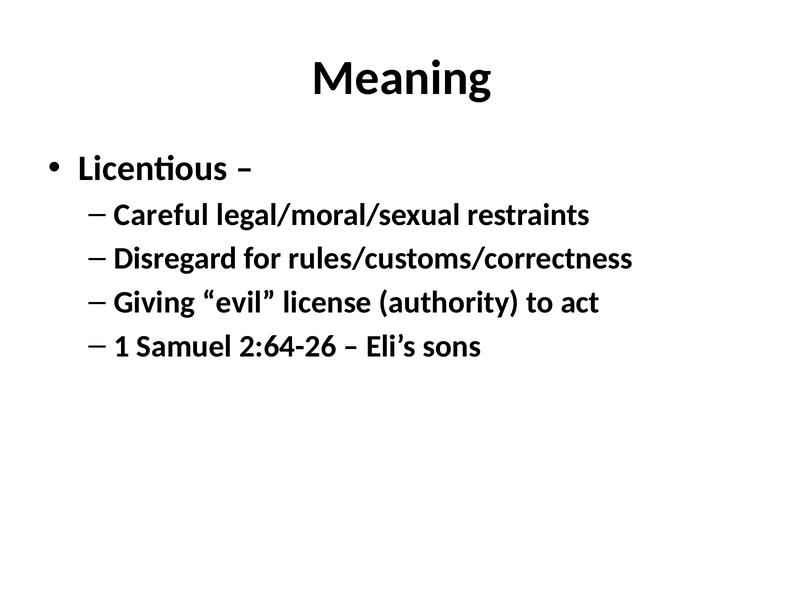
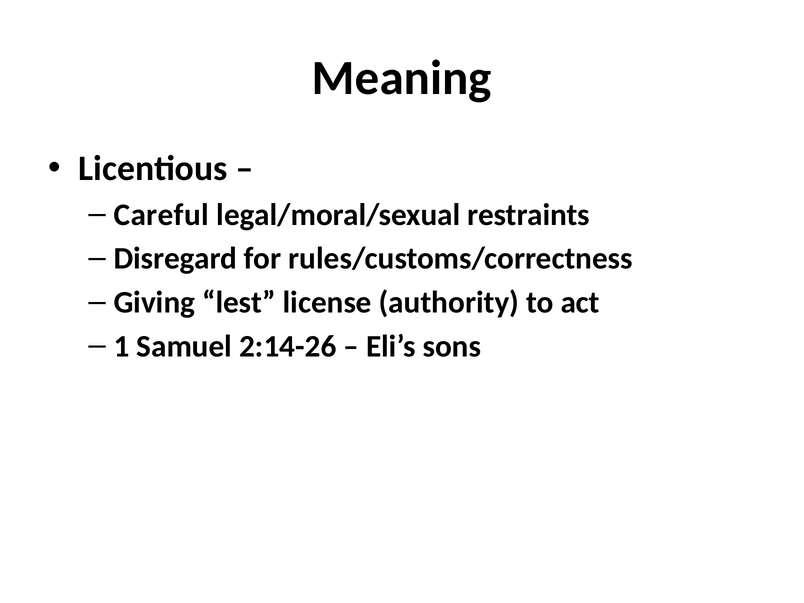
evil: evil -> lest
2:64-26: 2:64-26 -> 2:14-26
